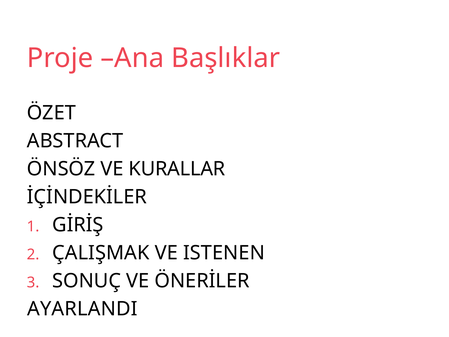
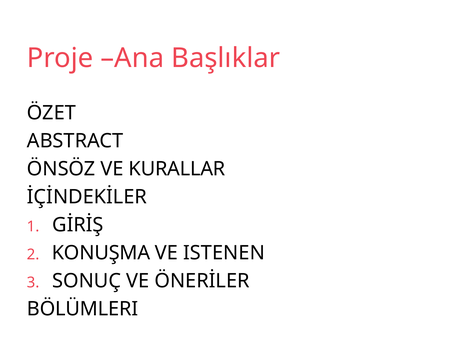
ÇALIŞMAK: ÇALIŞMAK -> KONUŞMA
AYARLANDI: AYARLANDI -> BÖLÜMLERI
